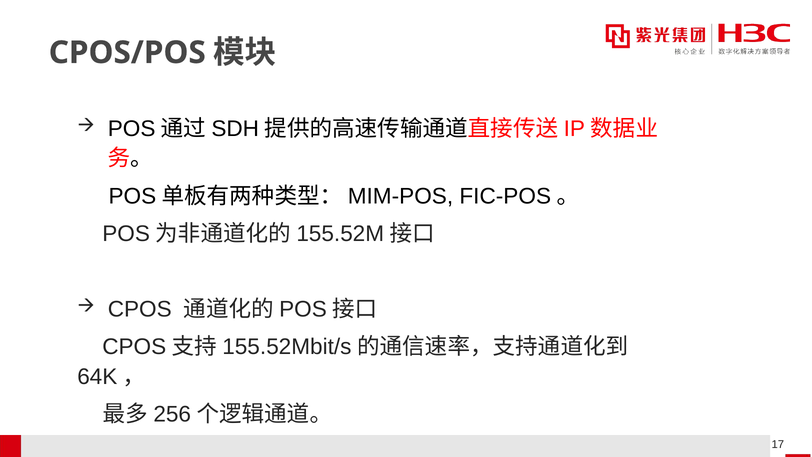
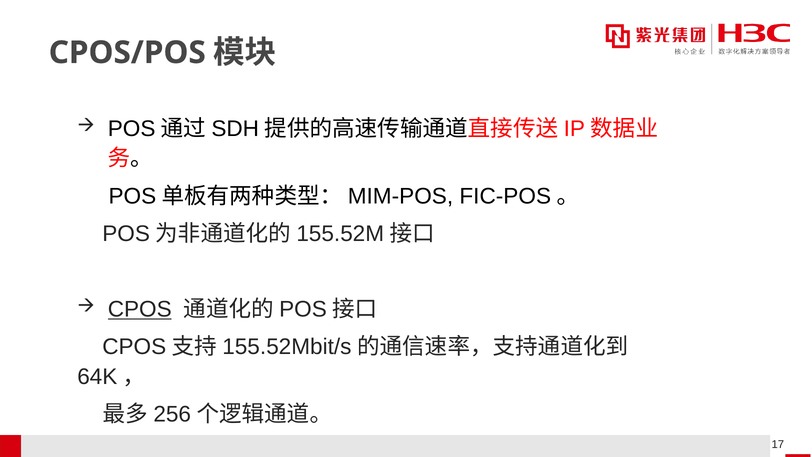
CPOS underline: none -> present
